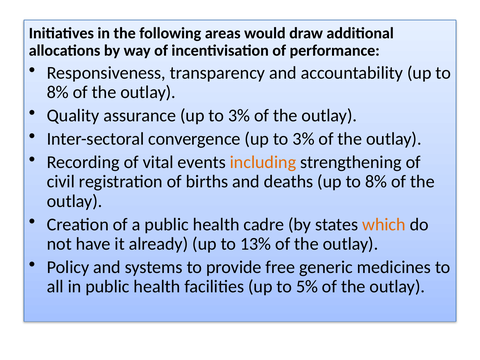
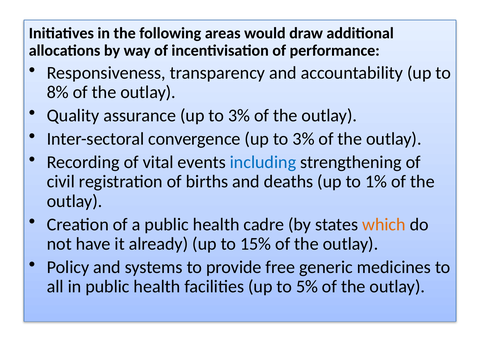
including colour: orange -> blue
deaths up to 8%: 8% -> 1%
13%: 13% -> 15%
